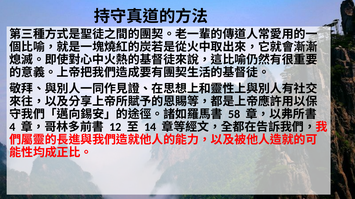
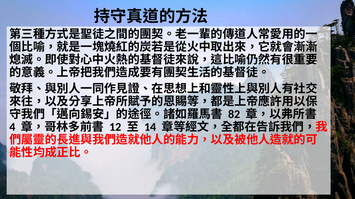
58: 58 -> 82
